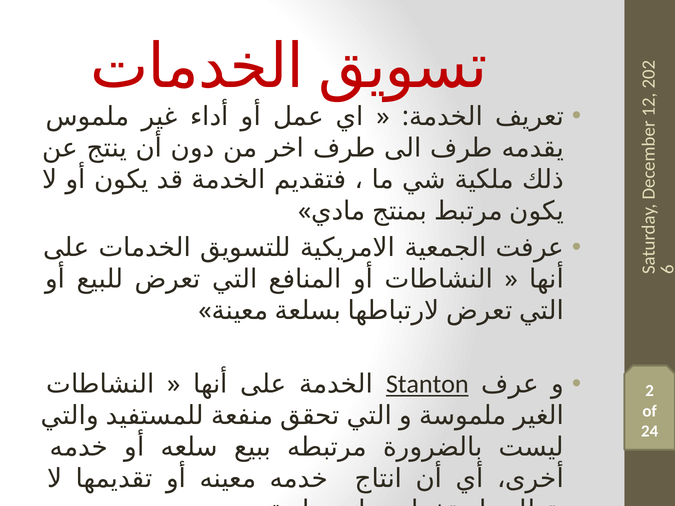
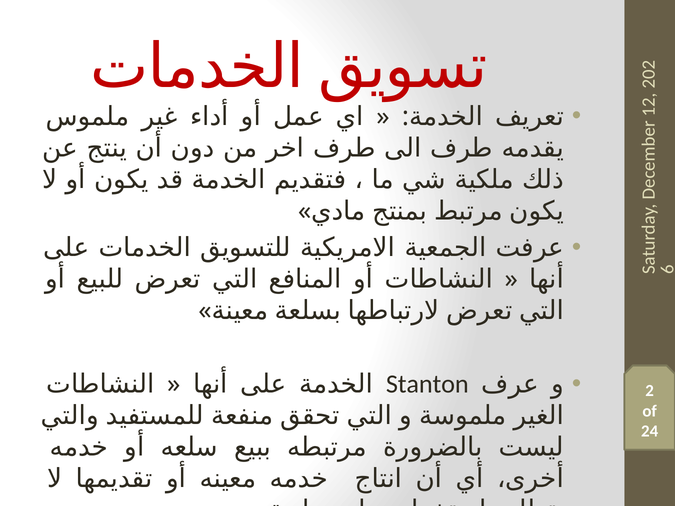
Stanton underline: present -> none
